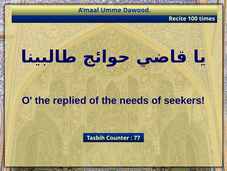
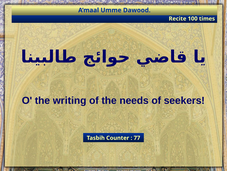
replied: replied -> writing
